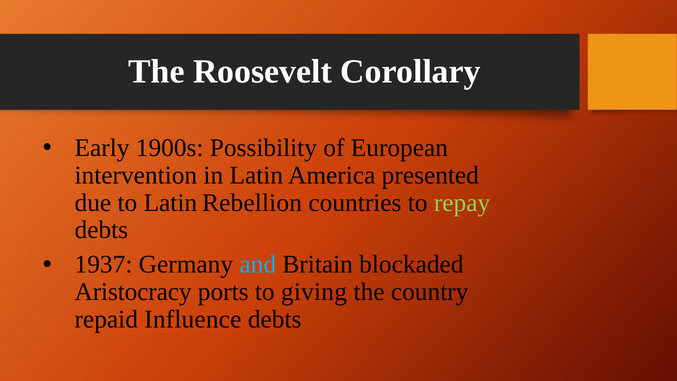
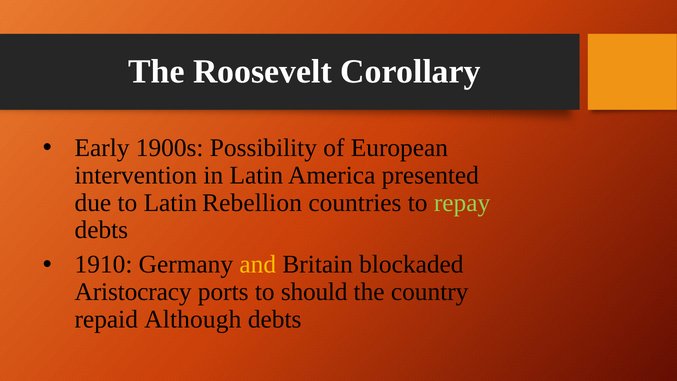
1937: 1937 -> 1910
and colour: light blue -> yellow
giving: giving -> should
Influence: Influence -> Although
